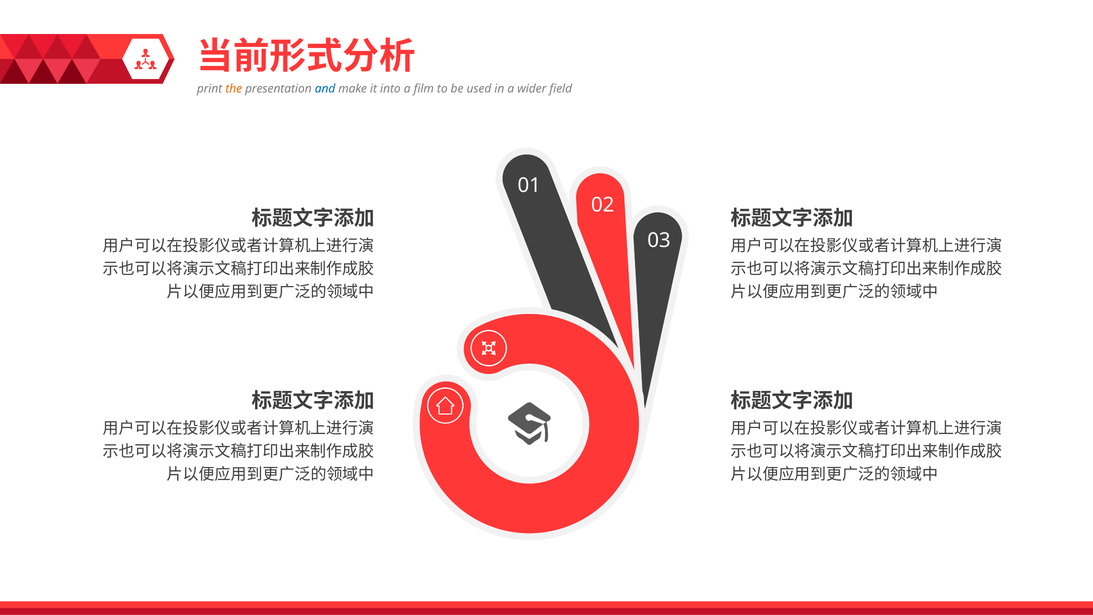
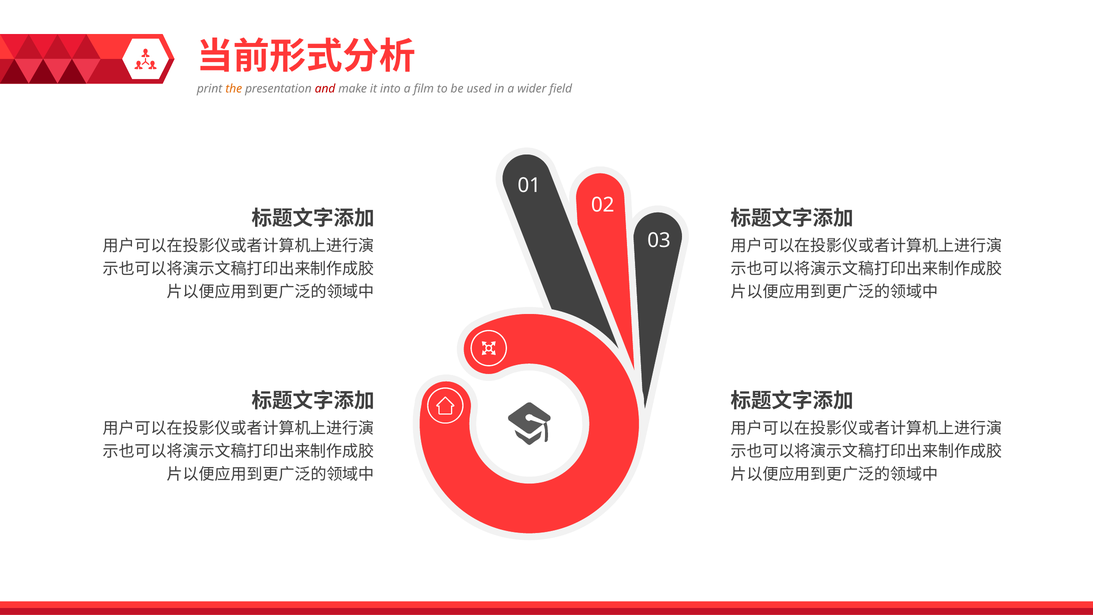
and colour: blue -> red
